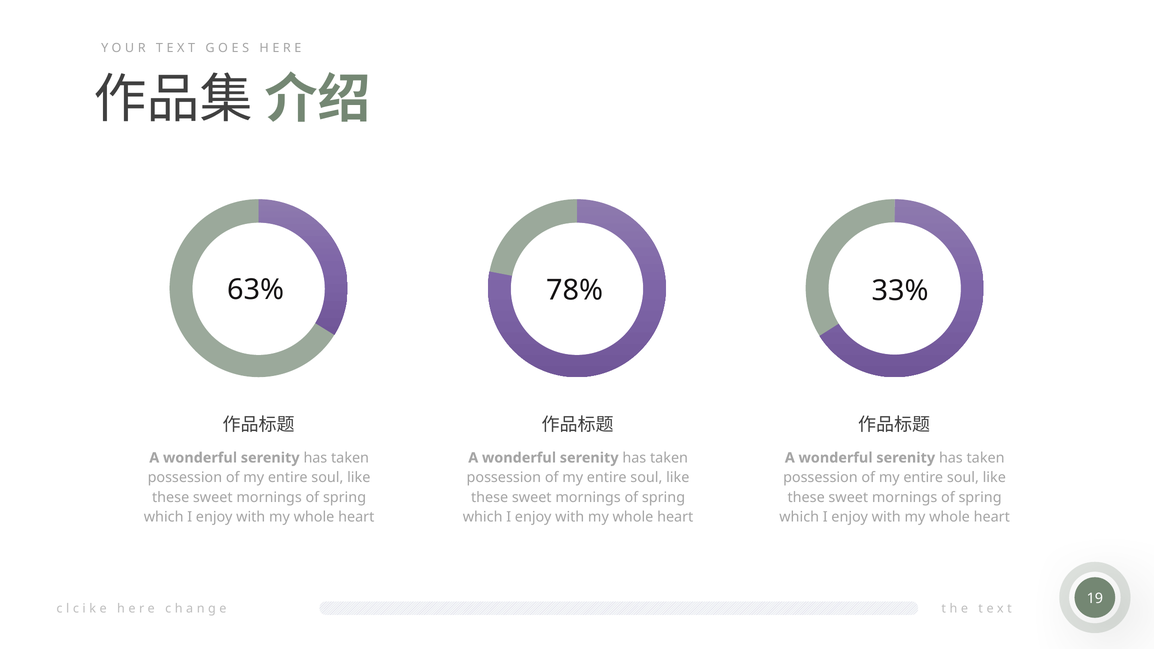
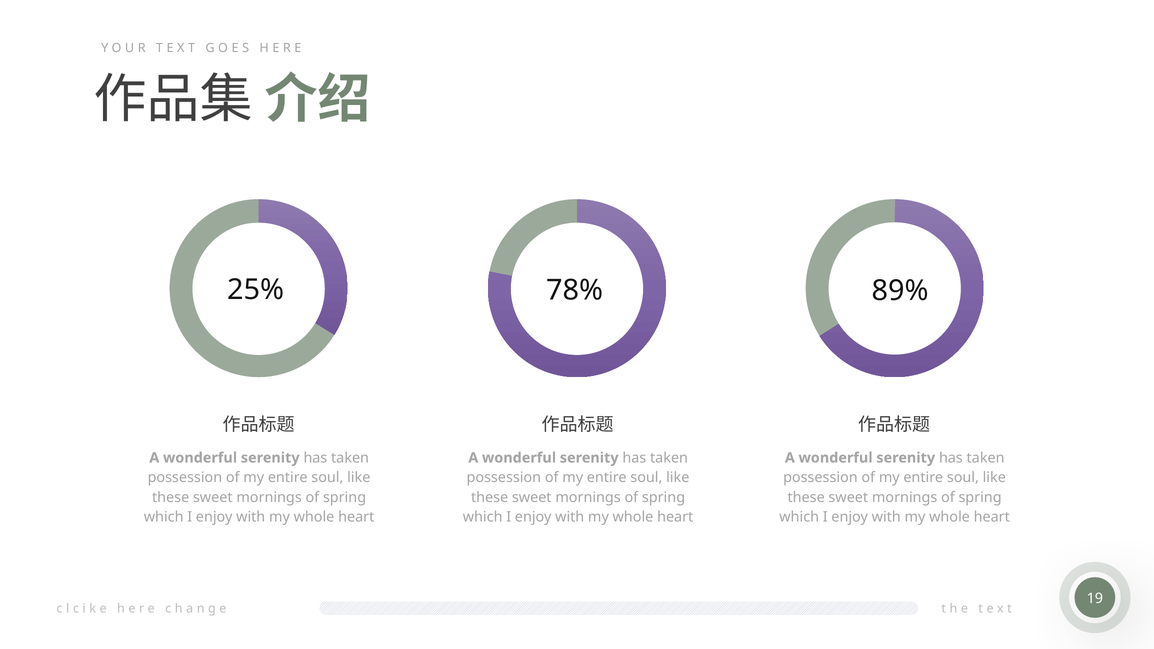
63%: 63% -> 25%
33%: 33% -> 89%
